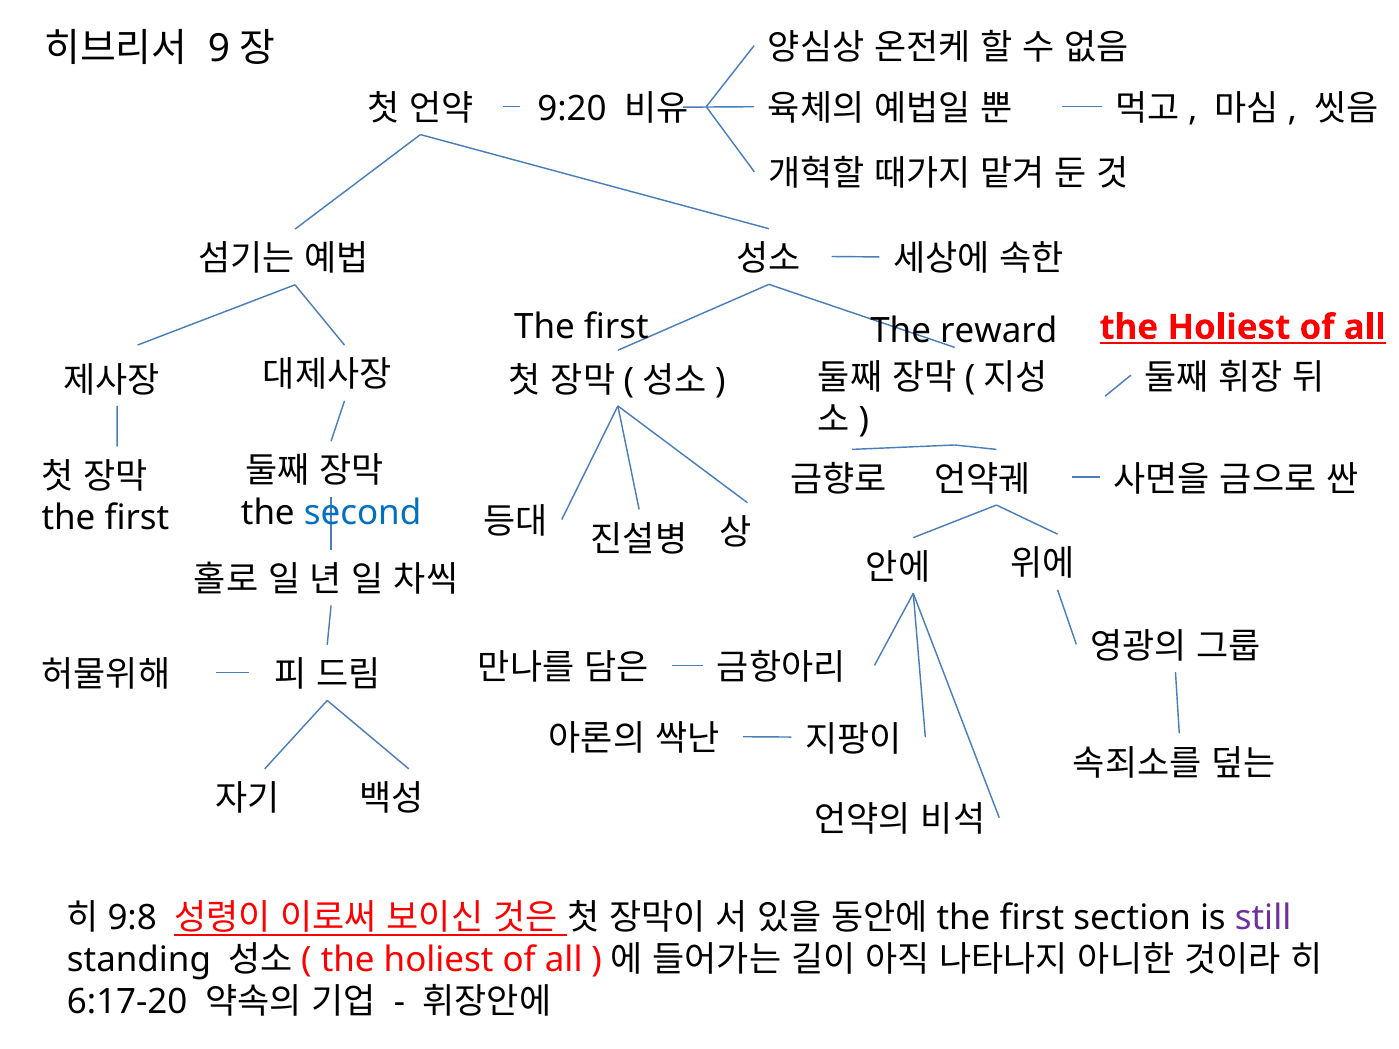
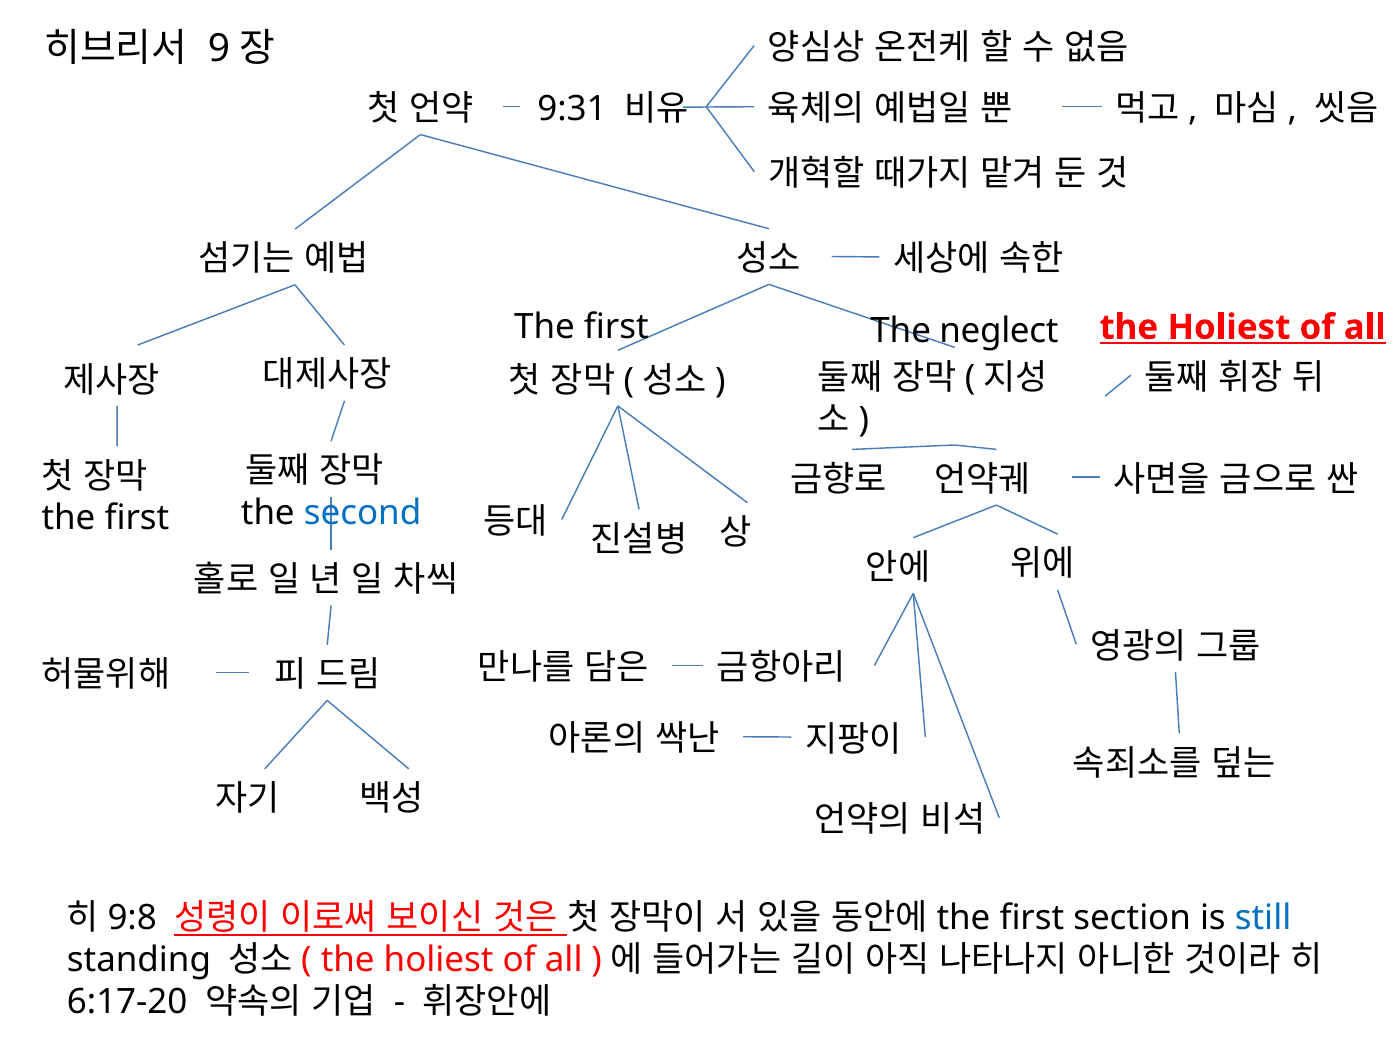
9:20: 9:20 -> 9:31
reward: reward -> neglect
still colour: purple -> blue
